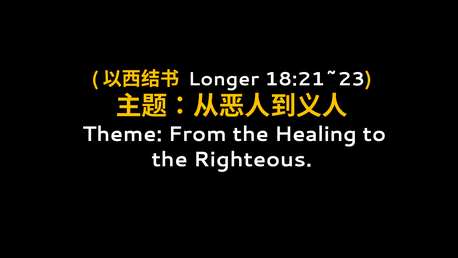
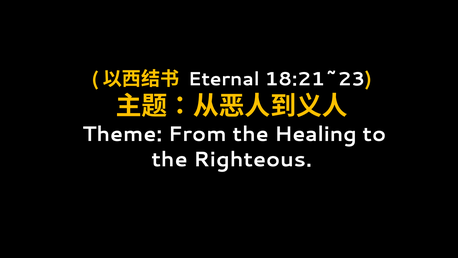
Longer: Longer -> Eternal
